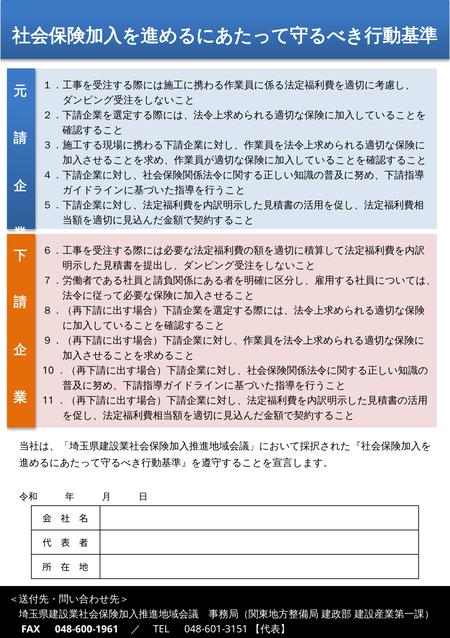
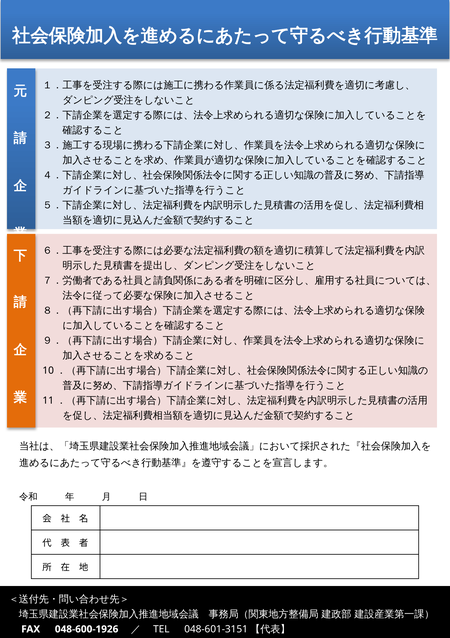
048-600-1961: 048-600-1961 -> 048-600-1926
